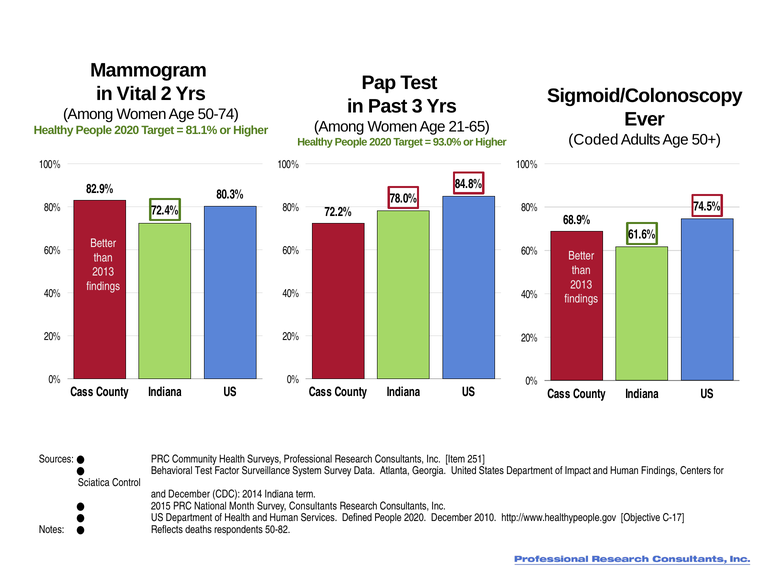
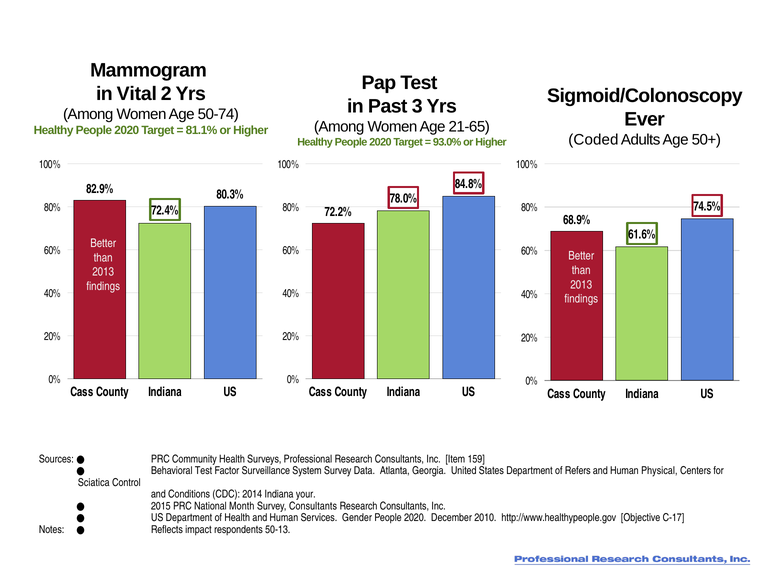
251: 251 -> 159
Impact: Impact -> Refers
Human Findings: Findings -> Physical
and December: December -> Conditions
term: term -> your
Defined: Defined -> Gender
deaths: deaths -> impact
50-82: 50-82 -> 50-13
